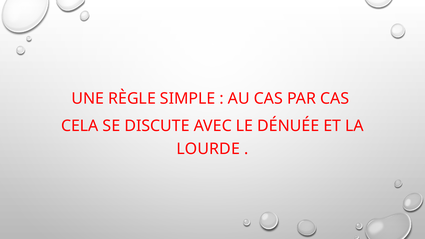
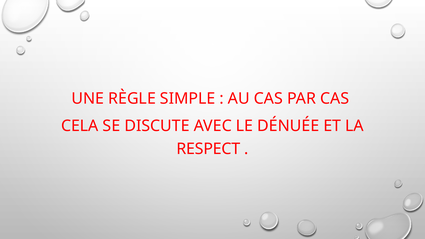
LOURDE: LOURDE -> RESPECT
